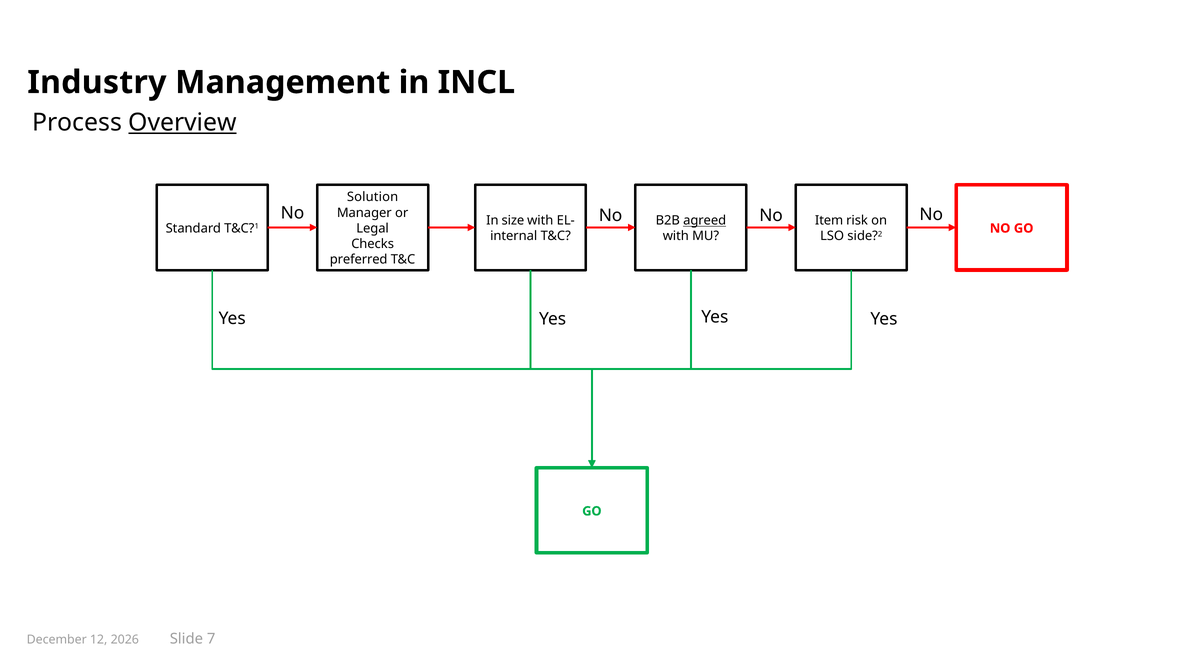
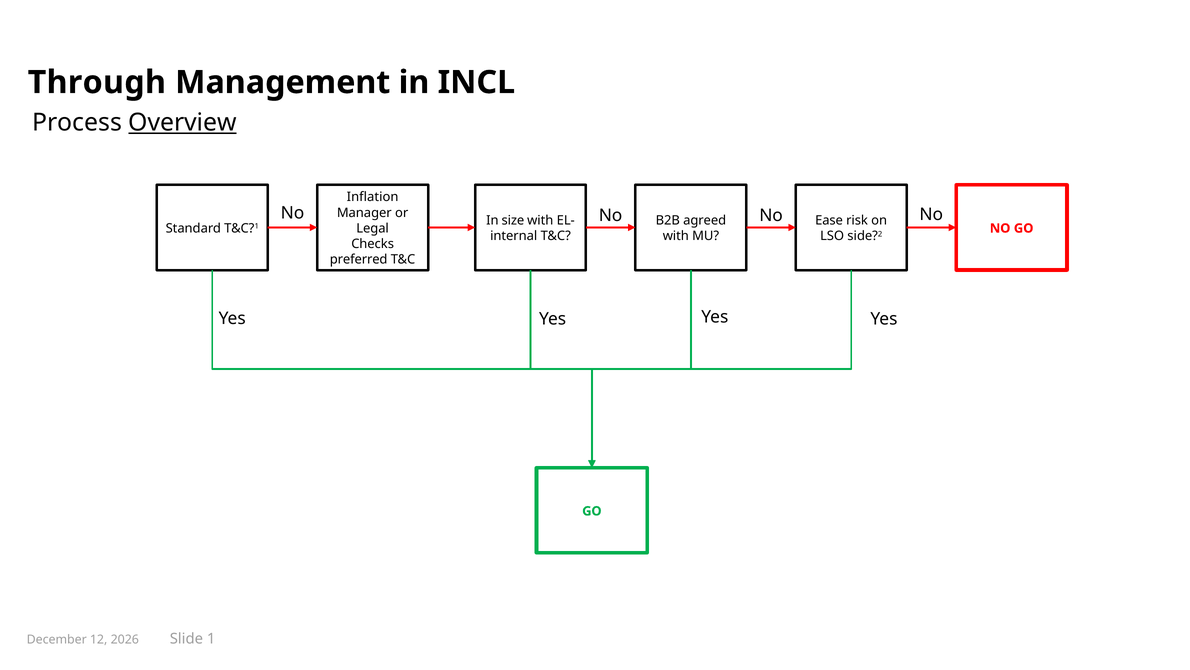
Industry: Industry -> Through
Solution: Solution -> Inflation
agreed underline: present -> none
Item: Item -> Ease
7: 7 -> 1
